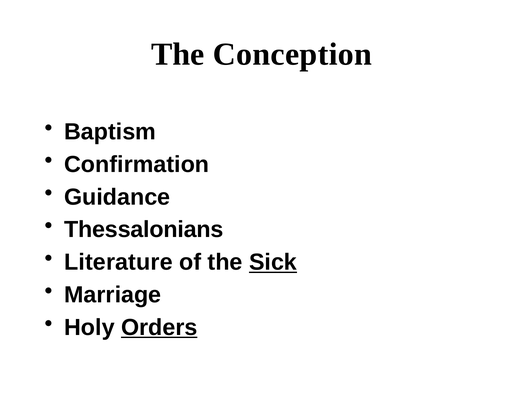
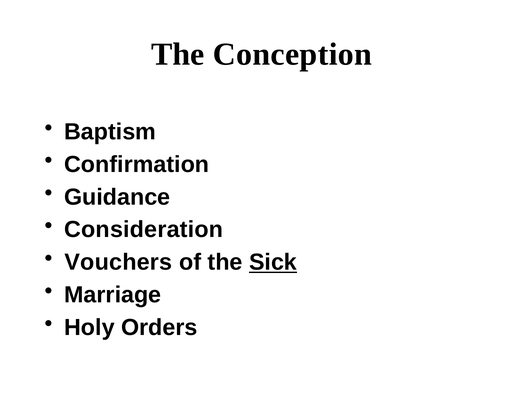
Thessalonians: Thessalonians -> Consideration
Literature: Literature -> Vouchers
Orders underline: present -> none
